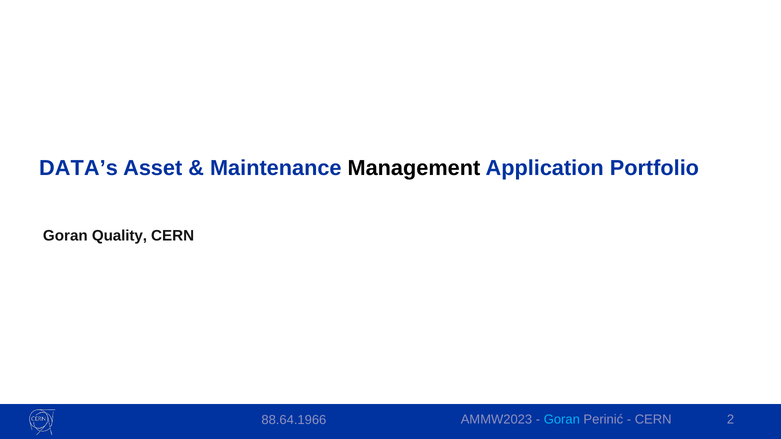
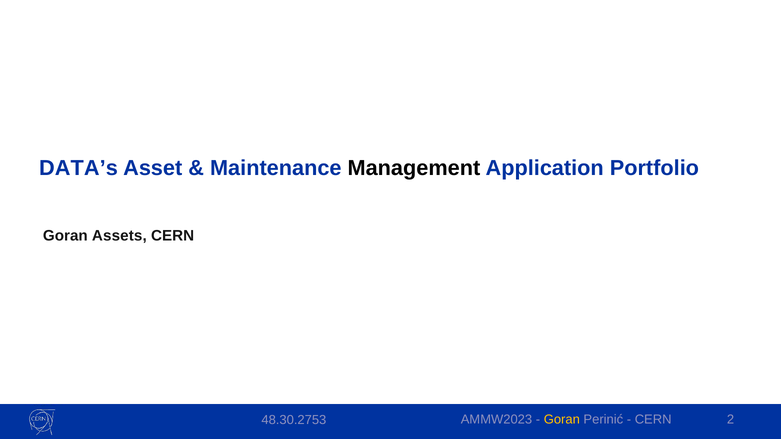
Quality: Quality -> Assets
88.64.1966: 88.64.1966 -> 48.30.2753
Goran at (562, 420) colour: light blue -> yellow
